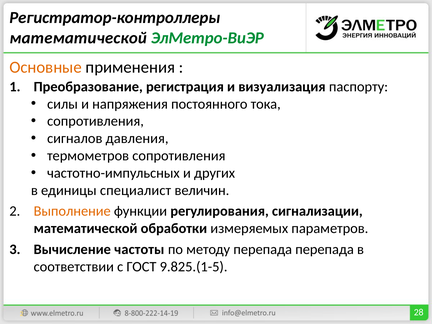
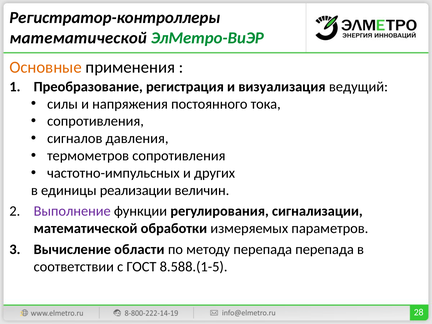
паспорту: паспорту -> ведущий
специалист: специалист -> реализации
Выполнение colour: orange -> purple
частоты: частоты -> области
9.825.(1-5: 9.825.(1-5 -> 8.588.(1-5
